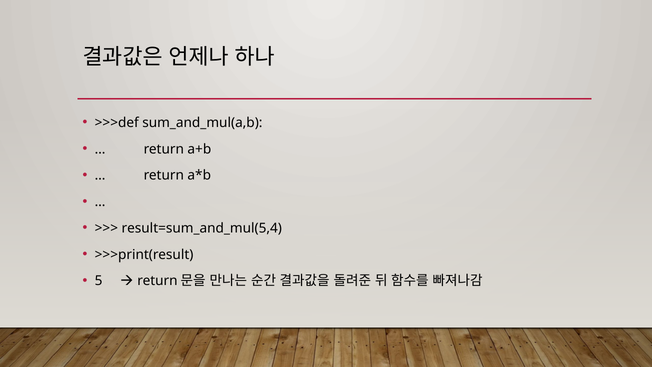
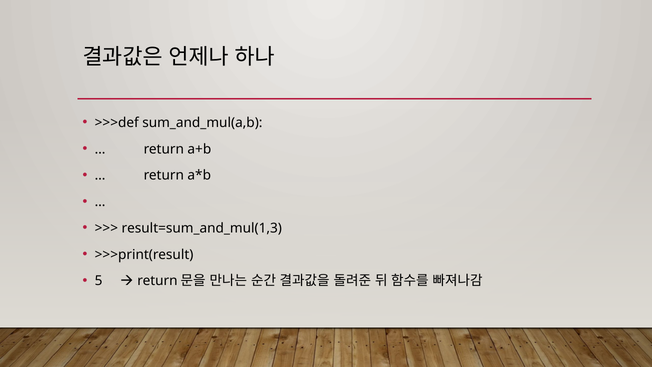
result=sum_and_mul(5,4: result=sum_and_mul(5,4 -> result=sum_and_mul(1,3
